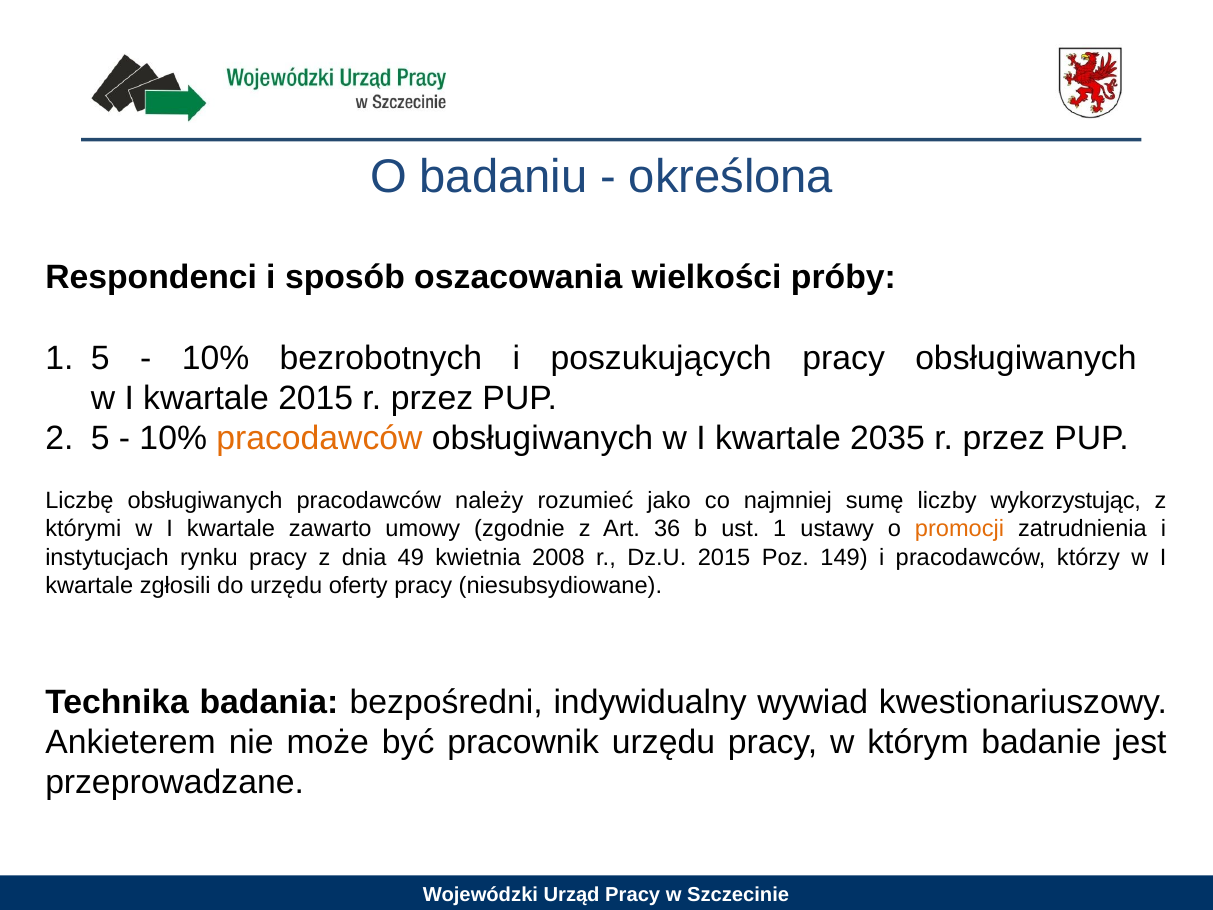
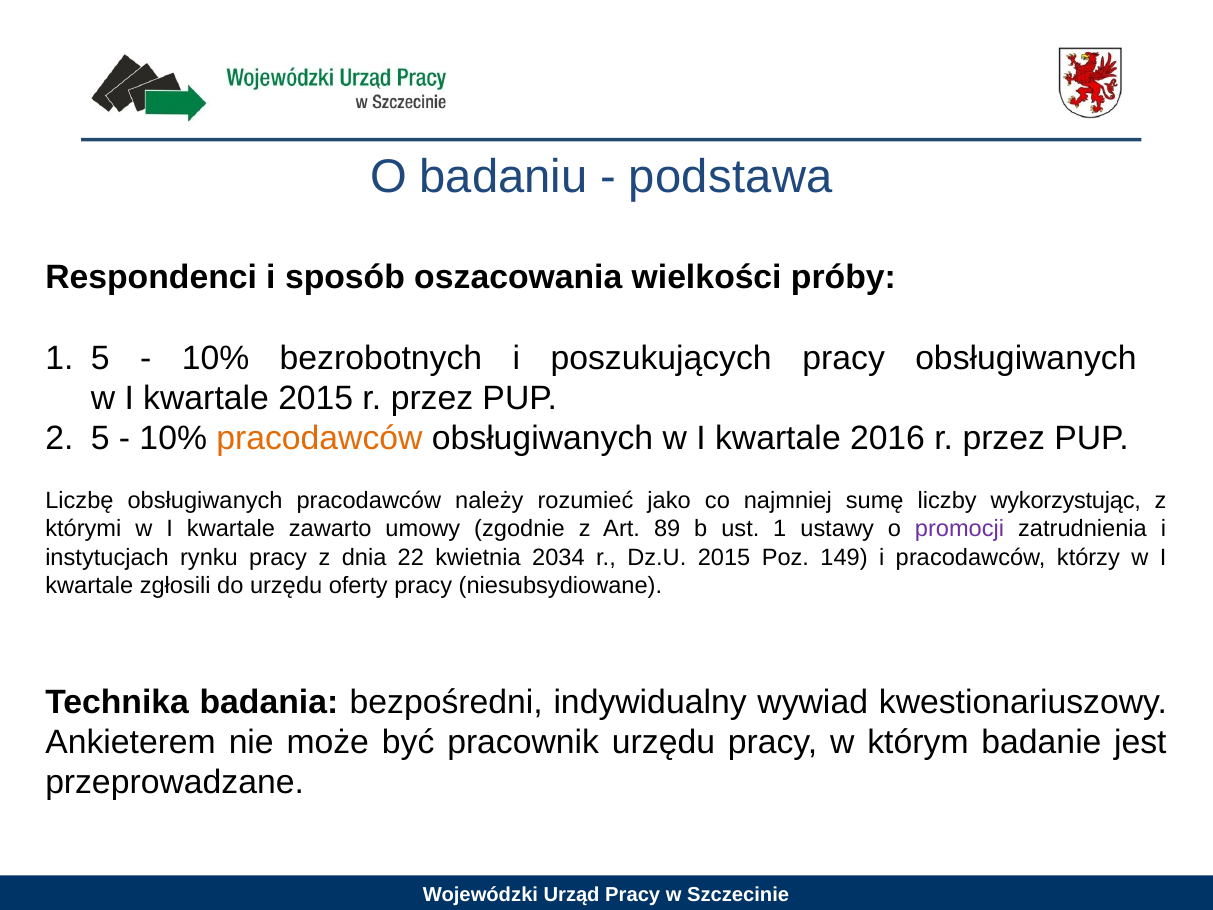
określona: określona -> podstawa
2035: 2035 -> 2016
36: 36 -> 89
promocji colour: orange -> purple
49: 49 -> 22
2008: 2008 -> 2034
